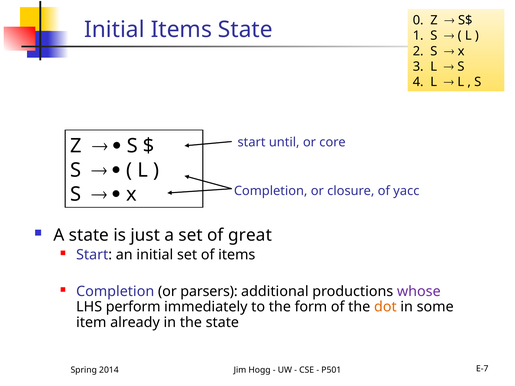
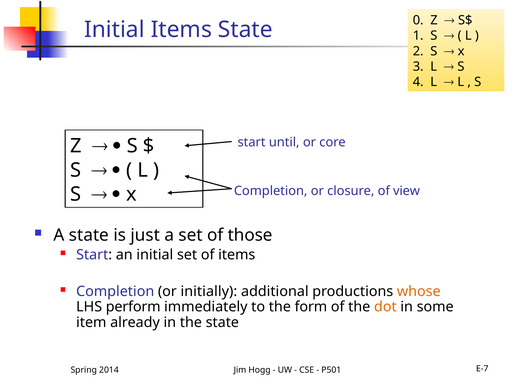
yacc: yacc -> view
great: great -> those
parsers: parsers -> initially
whose colour: purple -> orange
